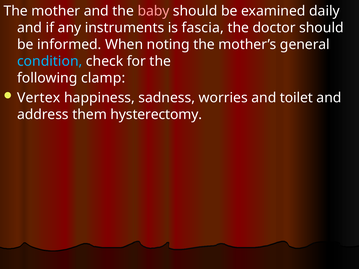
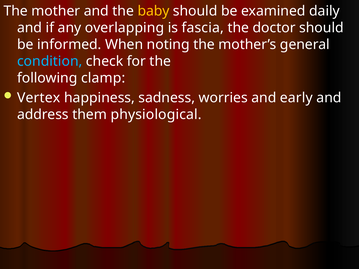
baby colour: pink -> yellow
instruments: instruments -> overlapping
toilet: toilet -> early
hysterectomy: hysterectomy -> physiological
